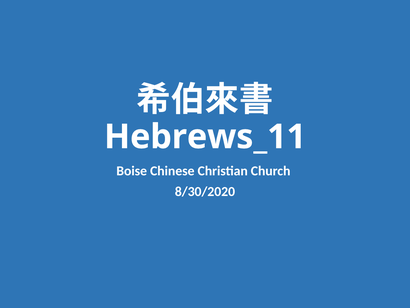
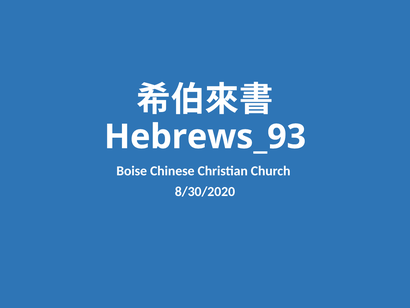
Hebrews_11: Hebrews_11 -> Hebrews_93
